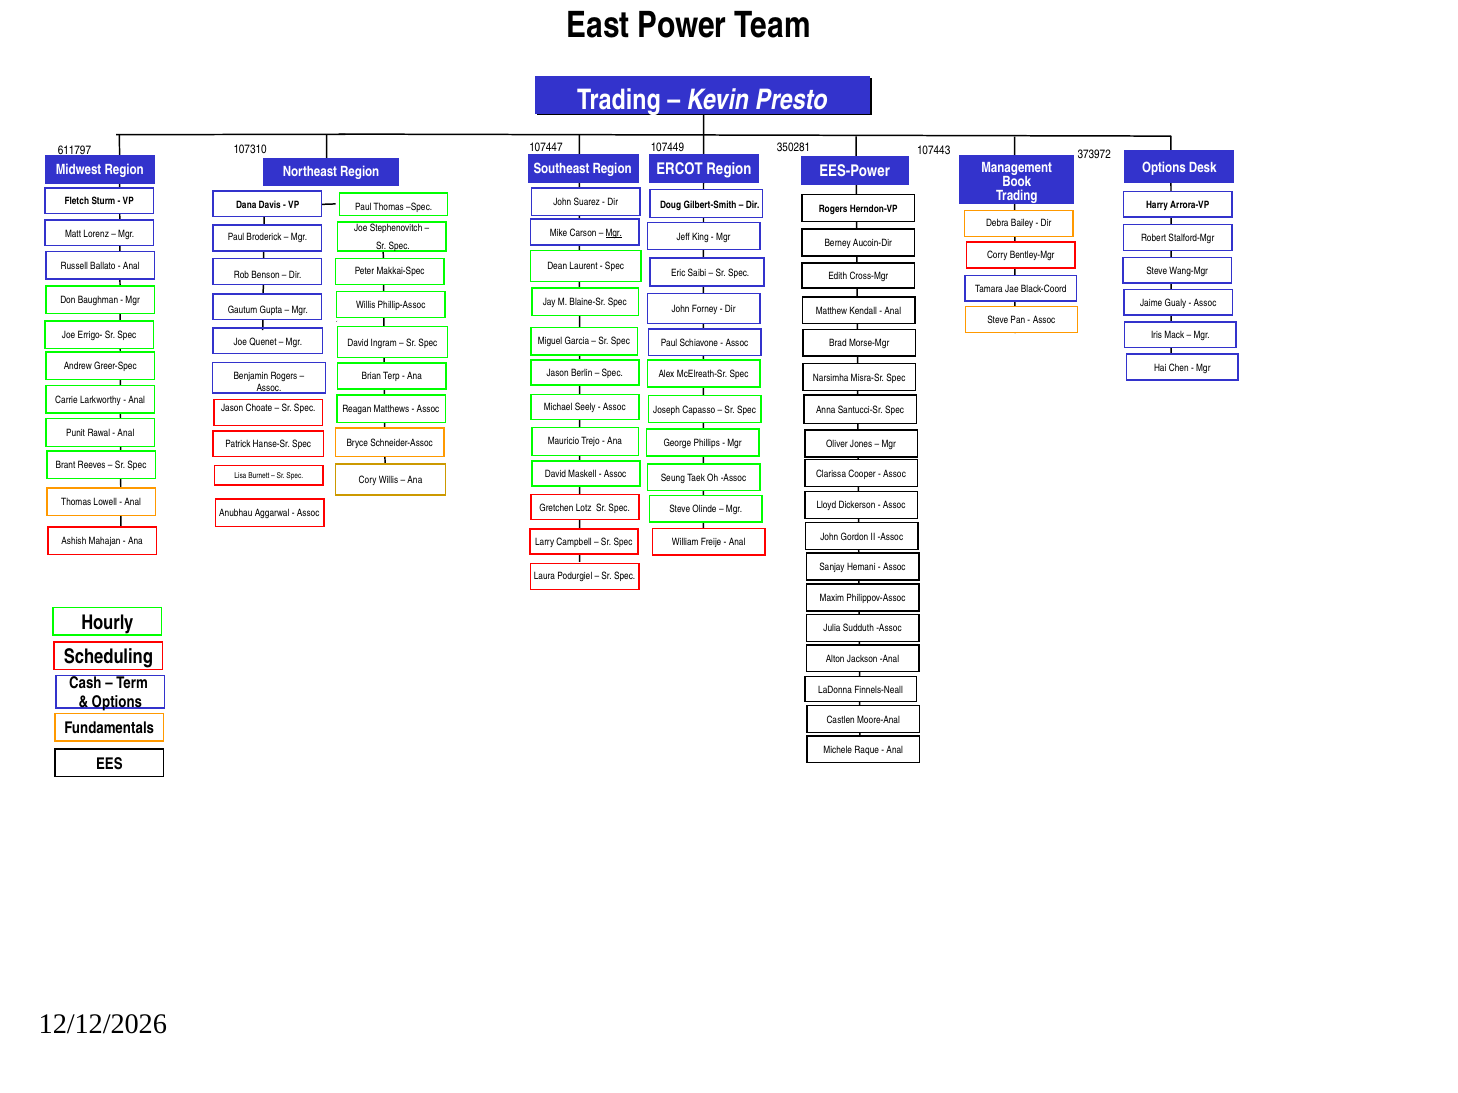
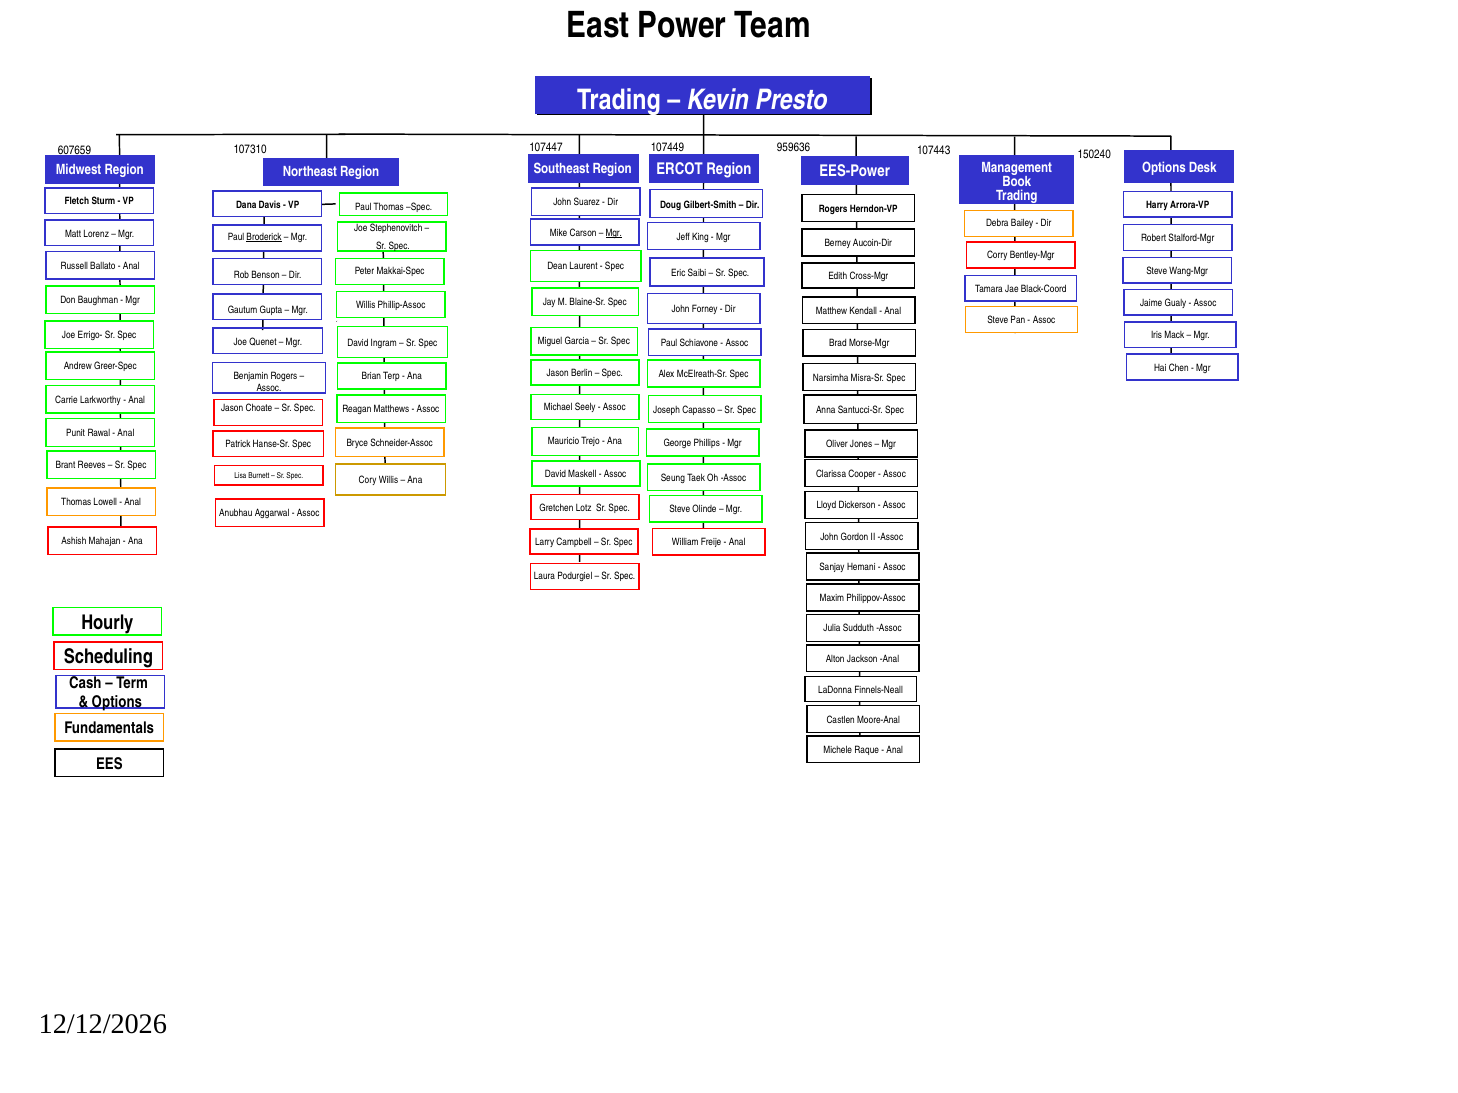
350281: 350281 -> 959636
611797: 611797 -> 607659
373972: 373972 -> 150240
Broderick underline: none -> present
